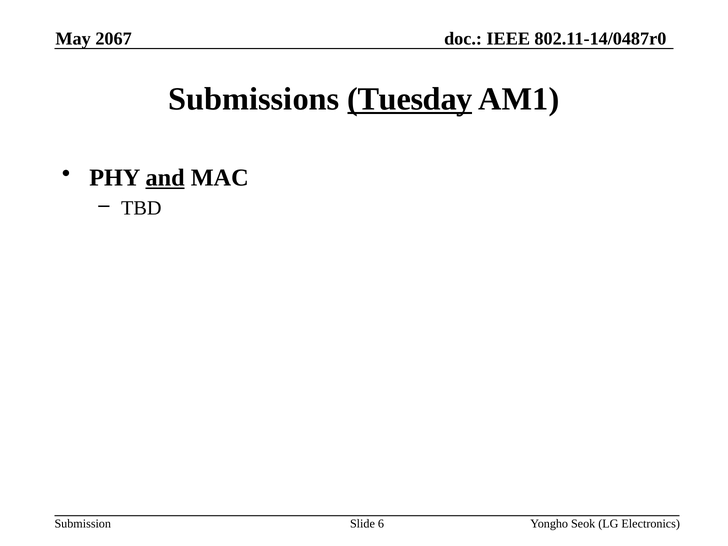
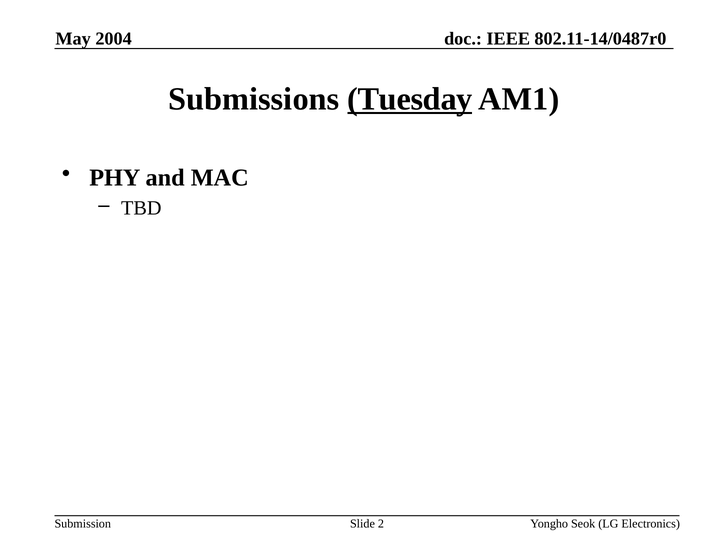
2067: 2067 -> 2004
and underline: present -> none
6: 6 -> 2
